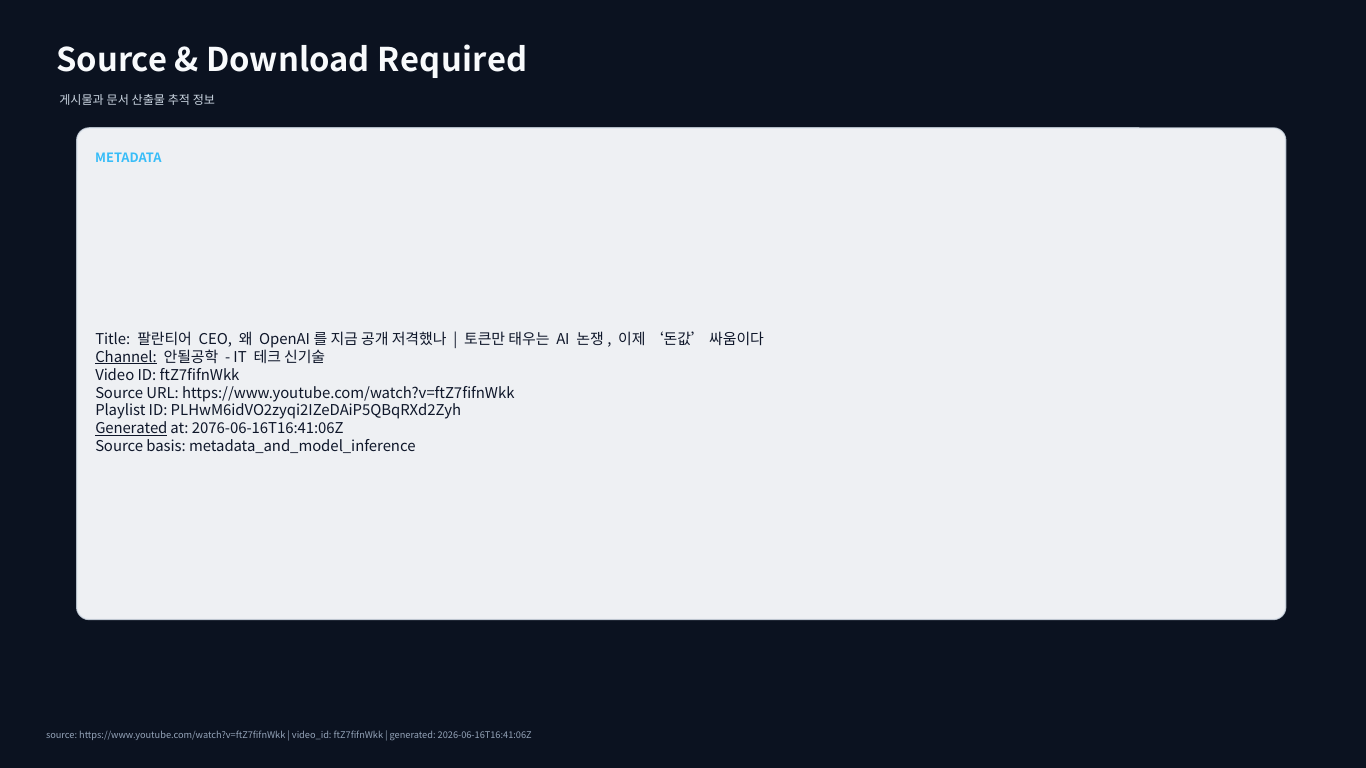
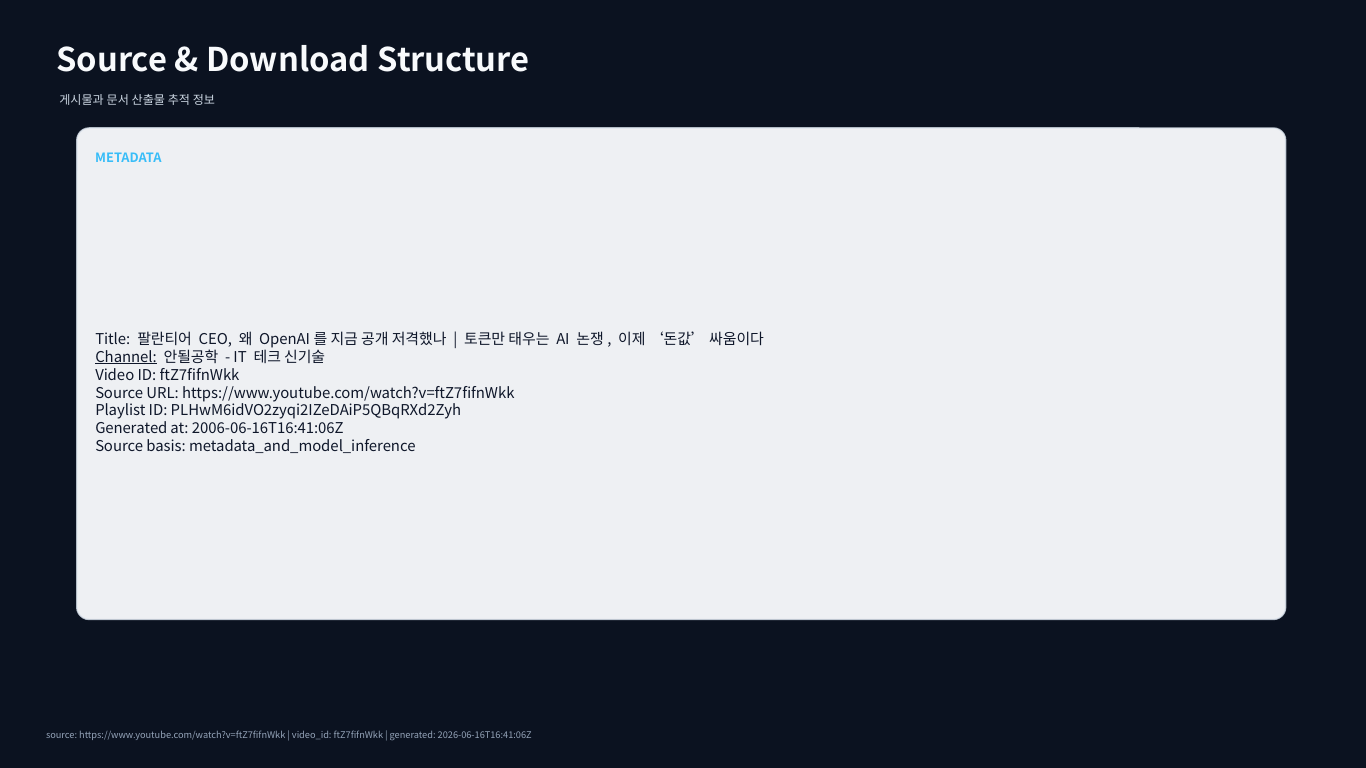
Required: Required -> Structure
Generated at (131, 429) underline: present -> none
2076-06-16T16:41:06Z: 2076-06-16T16:41:06Z -> 2006-06-16T16:41:06Z
